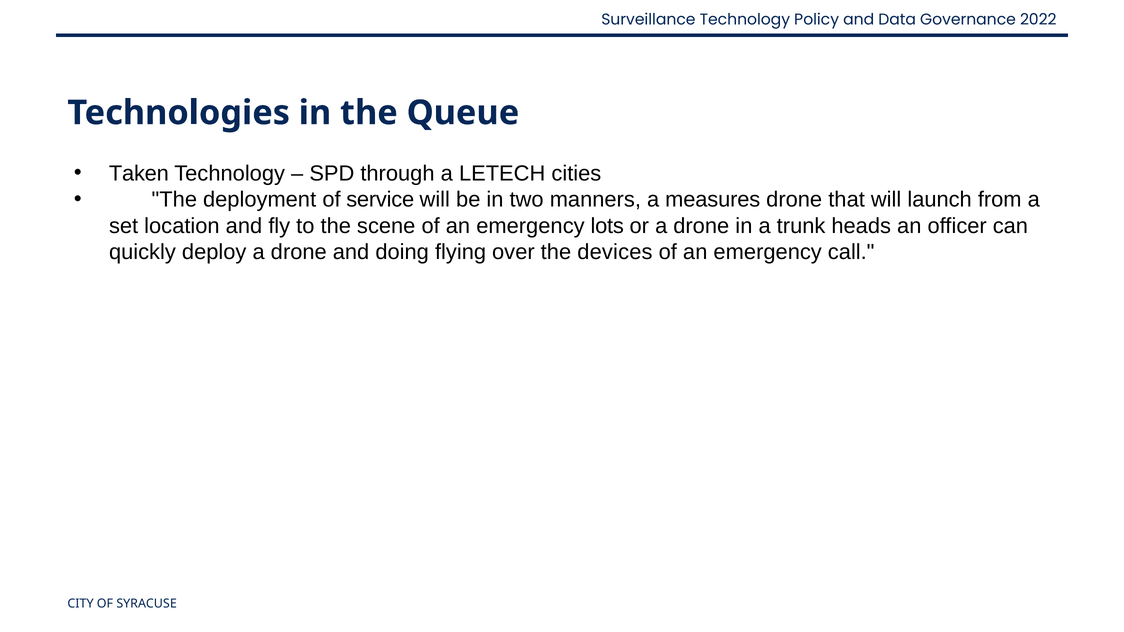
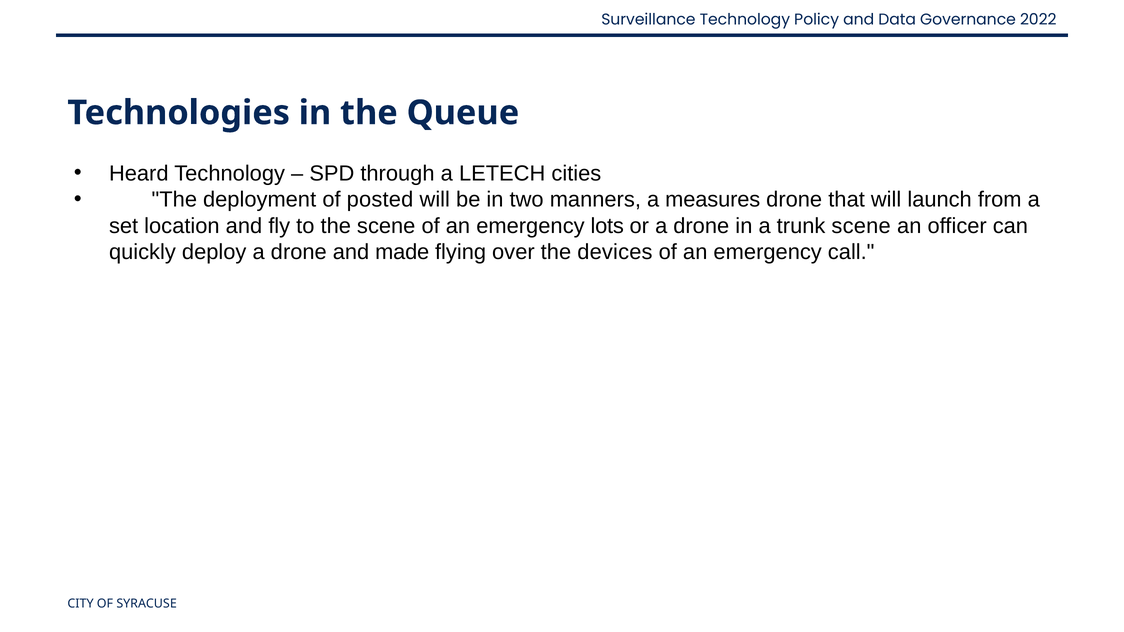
Taken: Taken -> Heard
service: service -> posted
trunk heads: heads -> scene
doing: doing -> made
